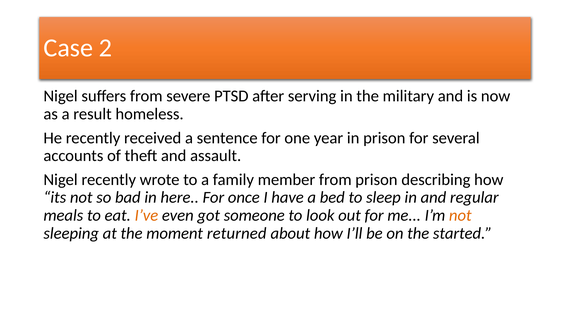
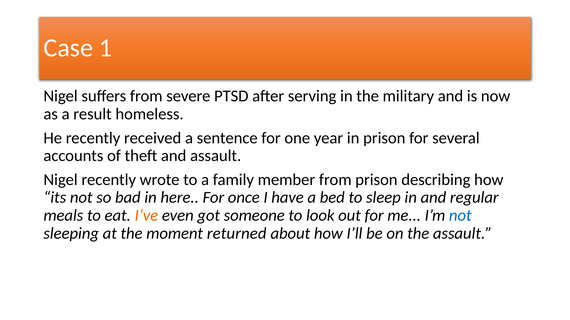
2: 2 -> 1
not at (460, 216) colour: orange -> blue
the started: started -> assault
